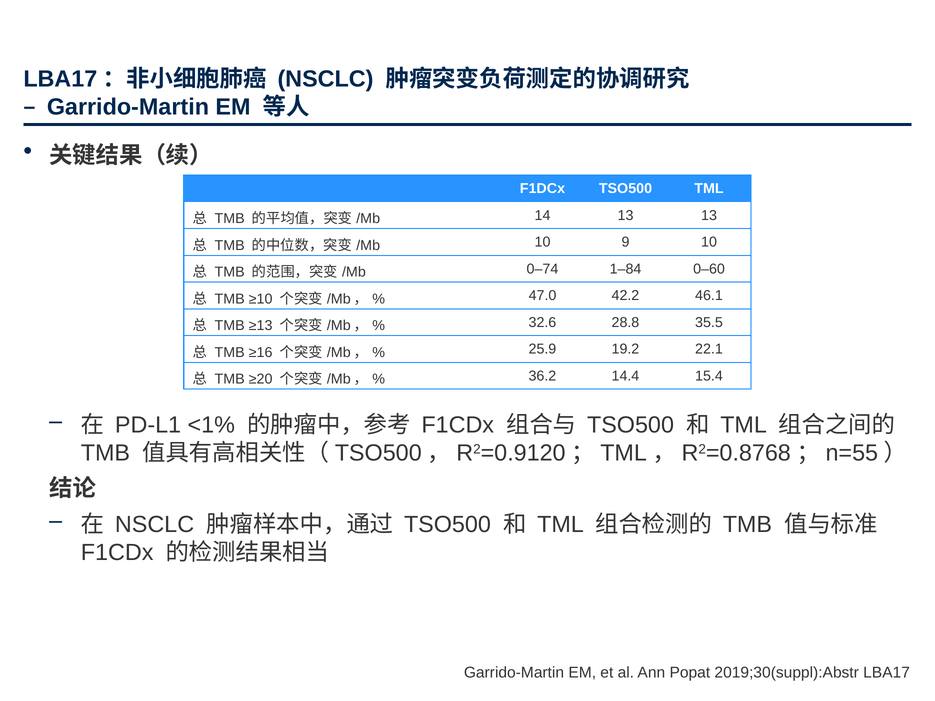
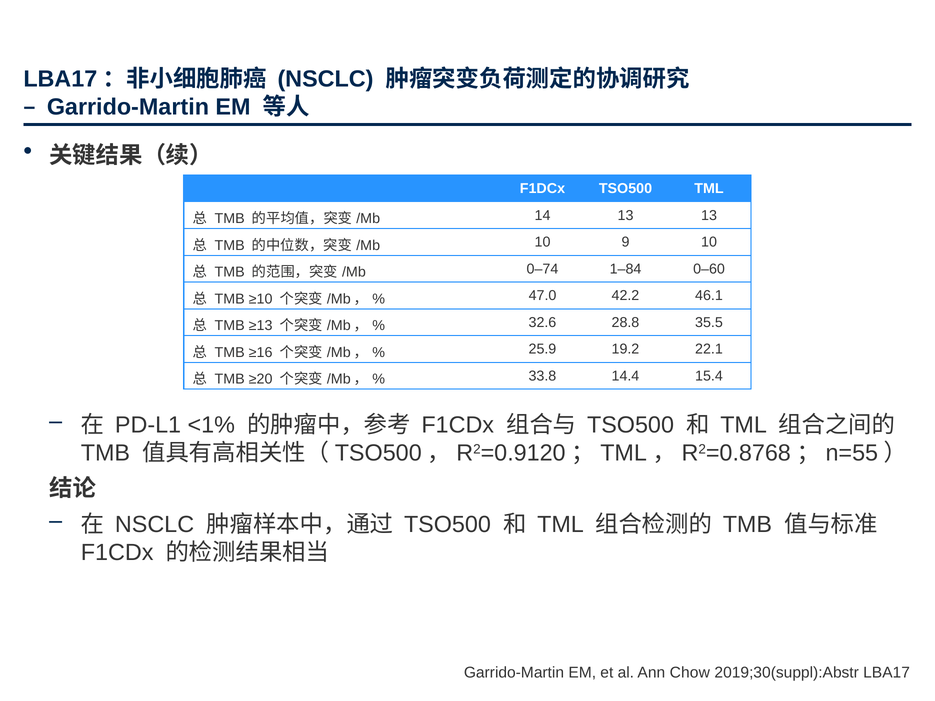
36.2: 36.2 -> 33.8
Popat: Popat -> Chow
